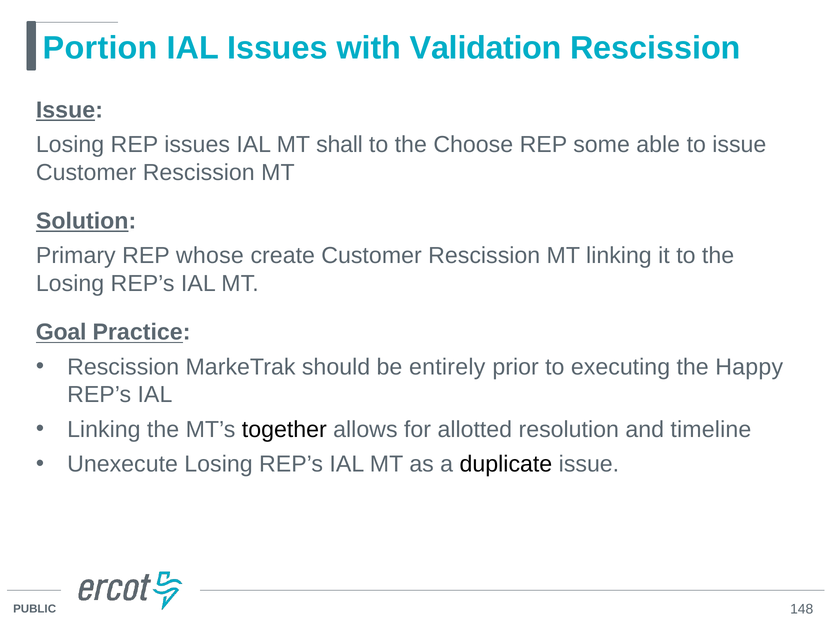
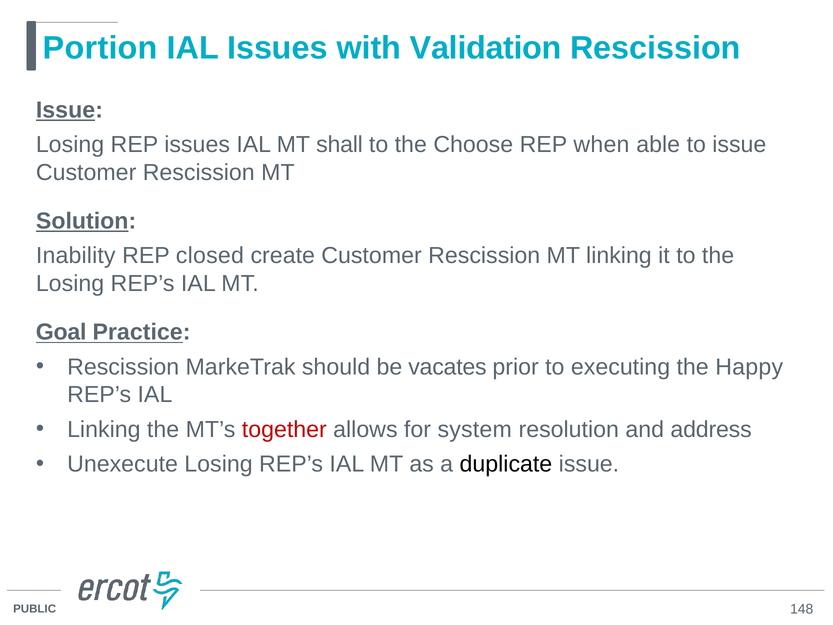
some: some -> when
Primary: Primary -> Inability
whose: whose -> closed
entirely: entirely -> vacates
together colour: black -> red
allotted: allotted -> system
timeline: timeline -> address
